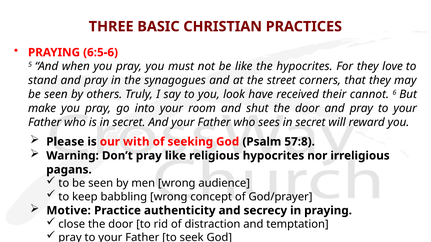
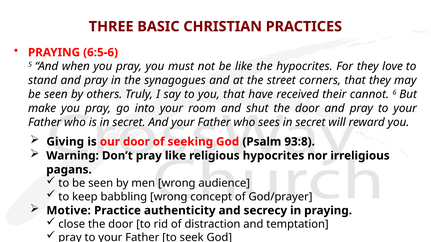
you look: look -> that
Please: Please -> Giving
our with: with -> door
57:8: 57:8 -> 93:8
